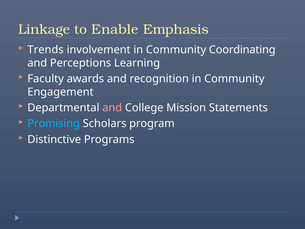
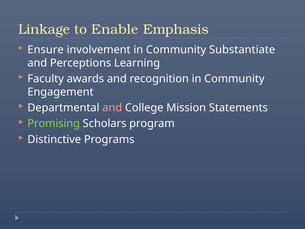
Trends: Trends -> Ensure
Coordinating: Coordinating -> Substantiate
Promising colour: light blue -> light green
